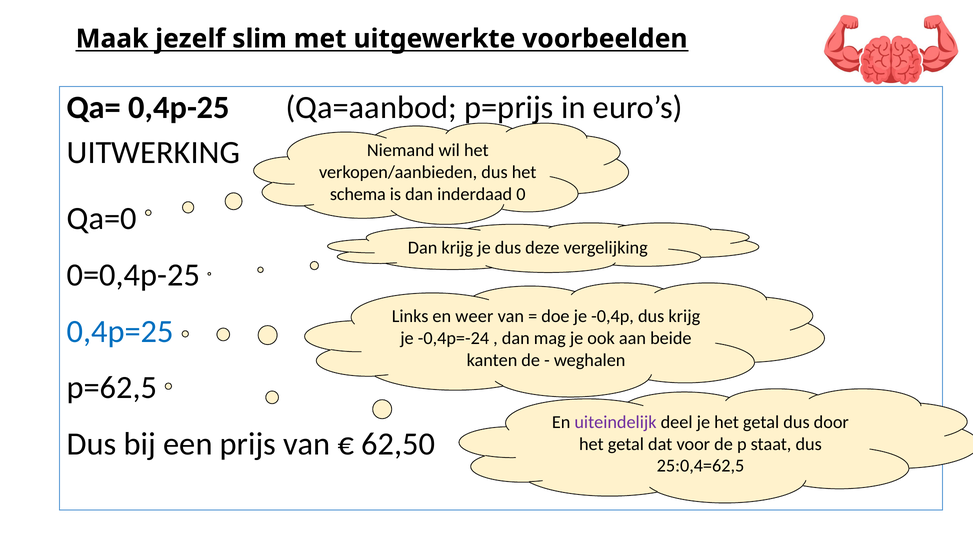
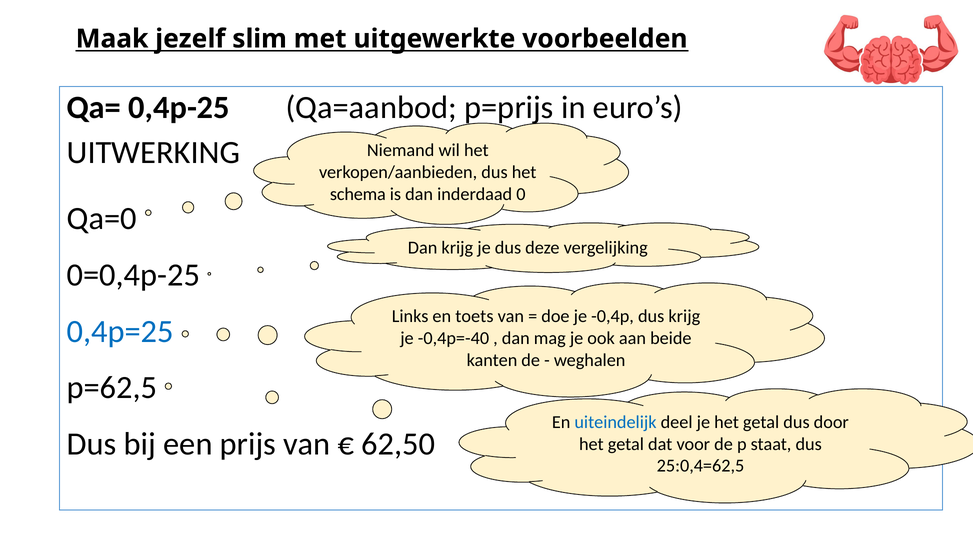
weer: weer -> toets
-0,4p=-24: -0,4p=-24 -> -0,4p=-40
uiteindelijk colour: purple -> blue
